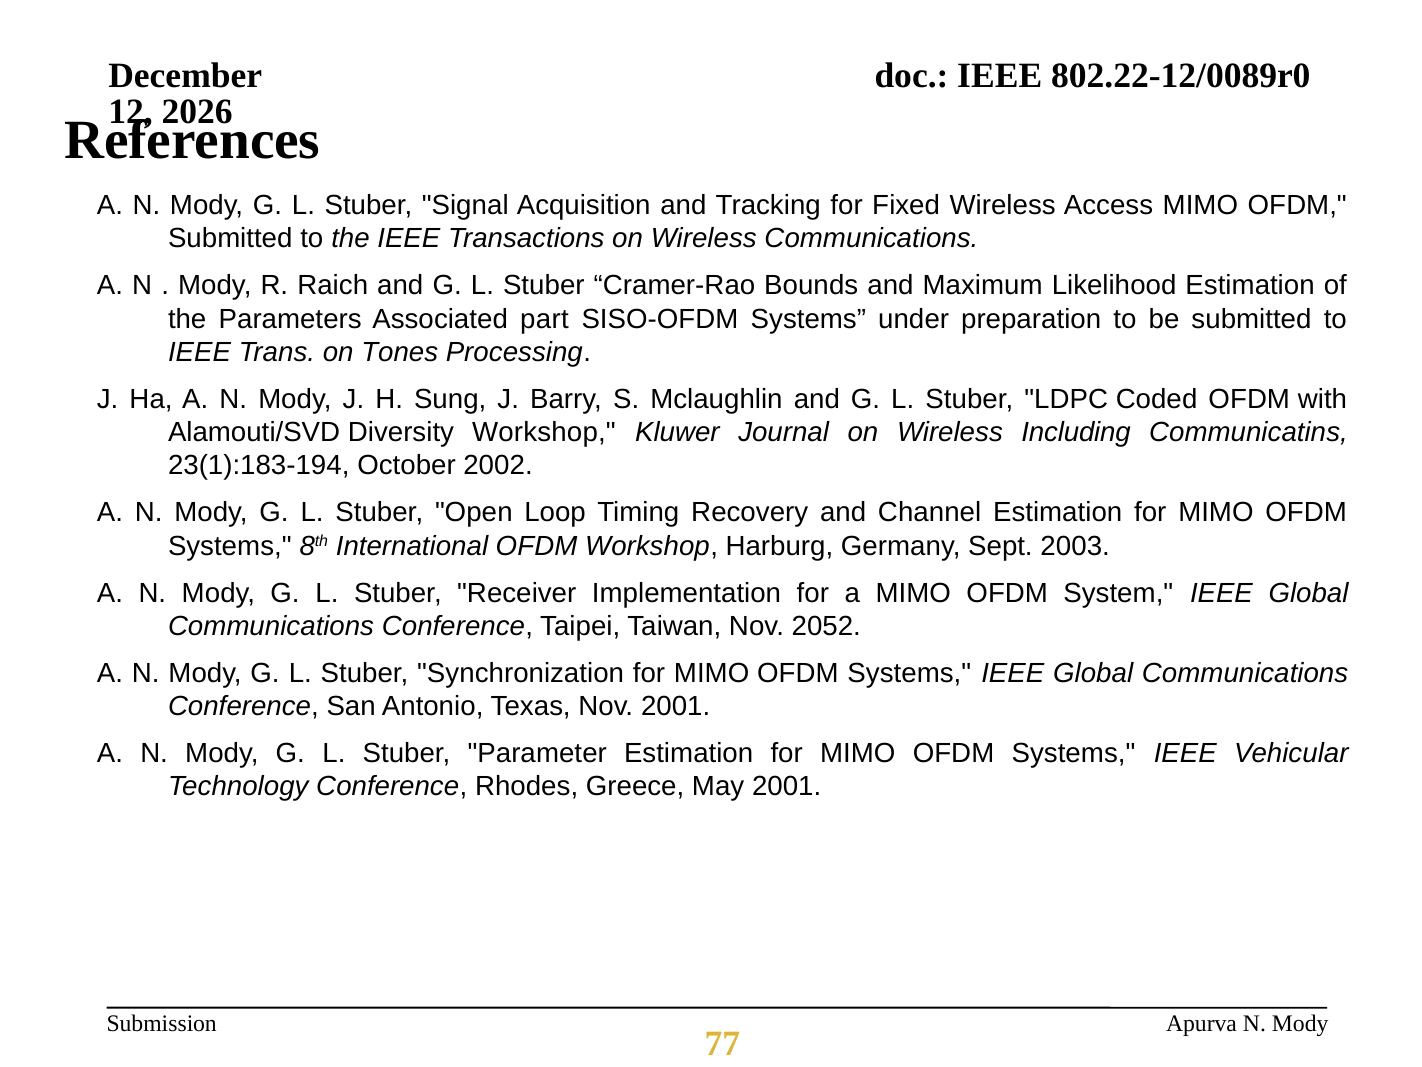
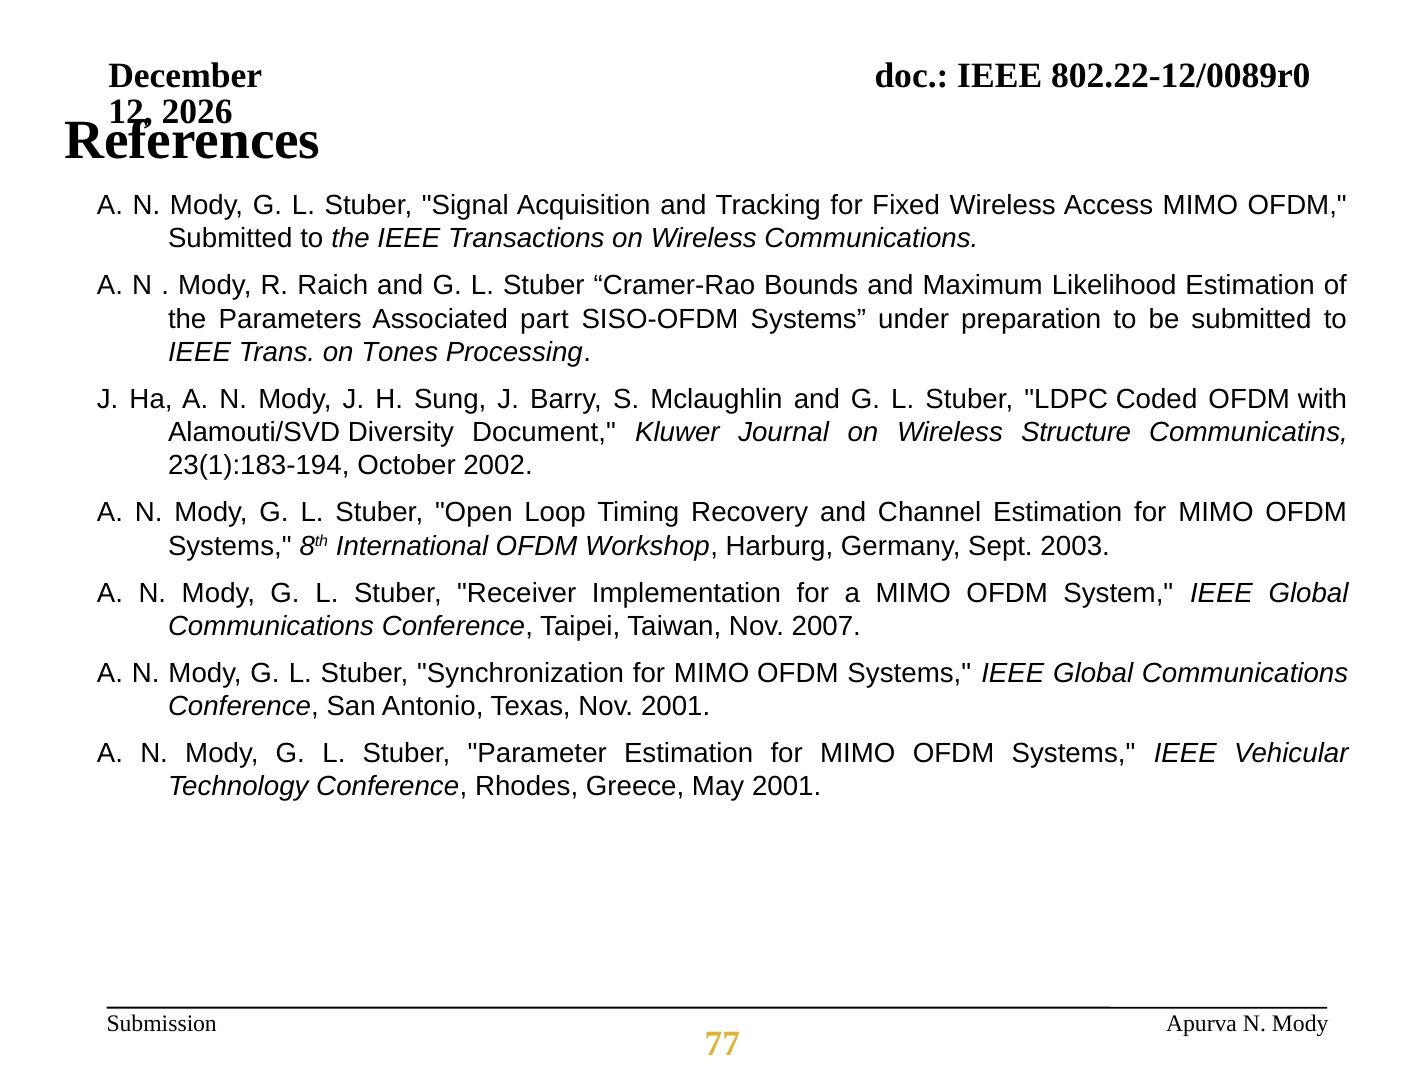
Diversity Workshop: Workshop -> Document
Including: Including -> Structure
2052: 2052 -> 2007
